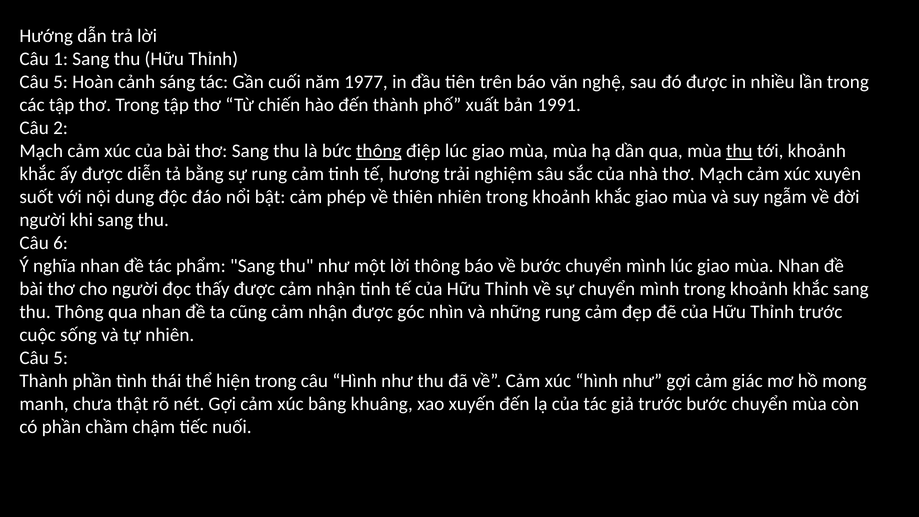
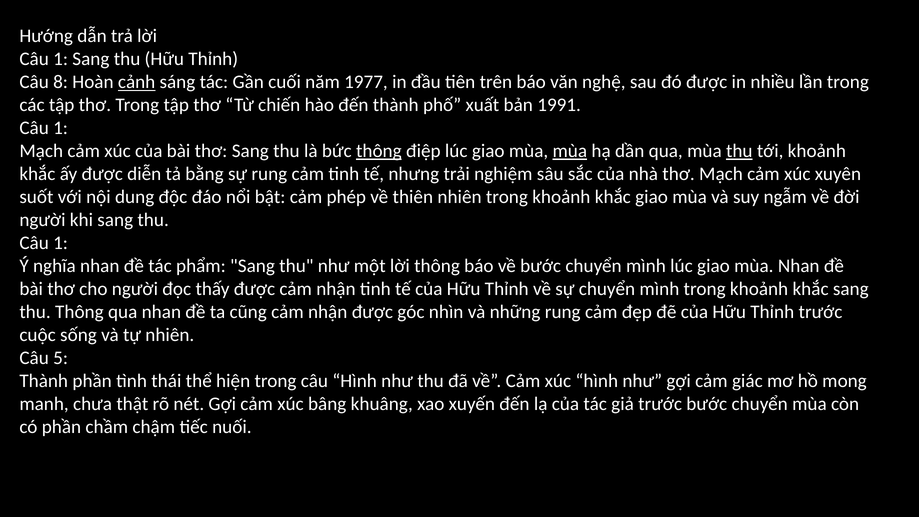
5 at (61, 82): 5 -> 8
cảnh underline: none -> present
2 at (61, 128): 2 -> 1
mùa at (570, 151) underline: none -> present
hương: hương -> nhưng
6 at (61, 243): 6 -> 1
